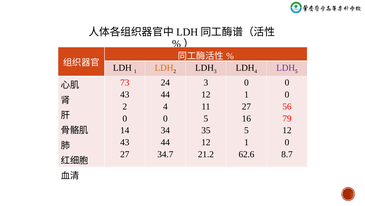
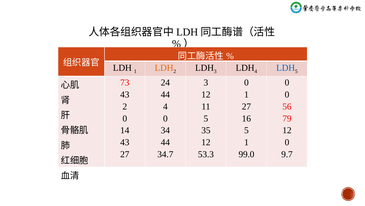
LDH at (286, 68) colour: purple -> blue
21.2: 21.2 -> 53.3
62.6: 62.6 -> 99.0
8.7: 8.7 -> 9.7
